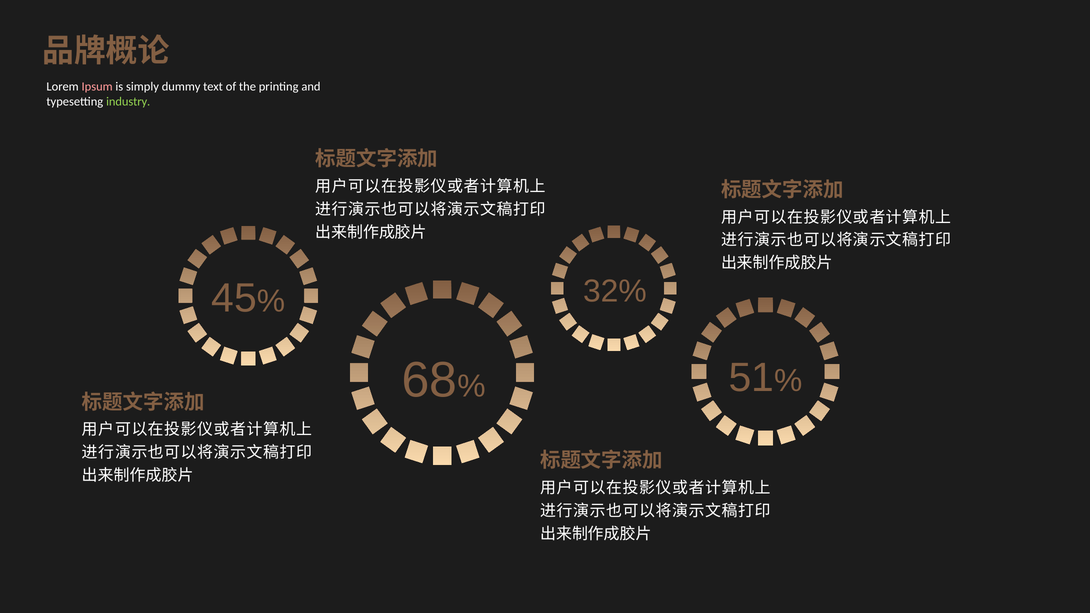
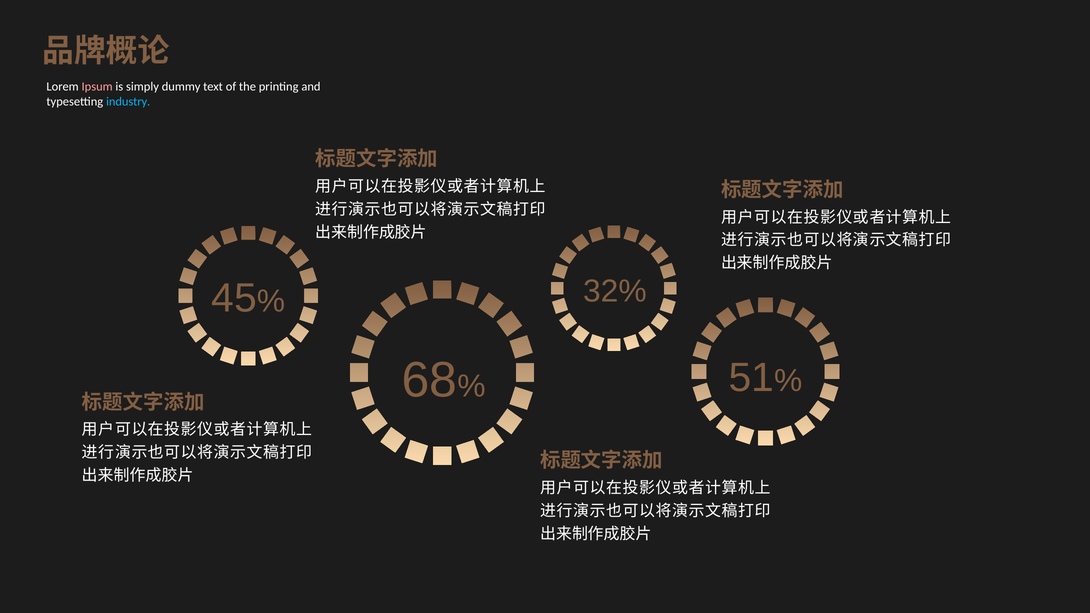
industry colour: light green -> light blue
